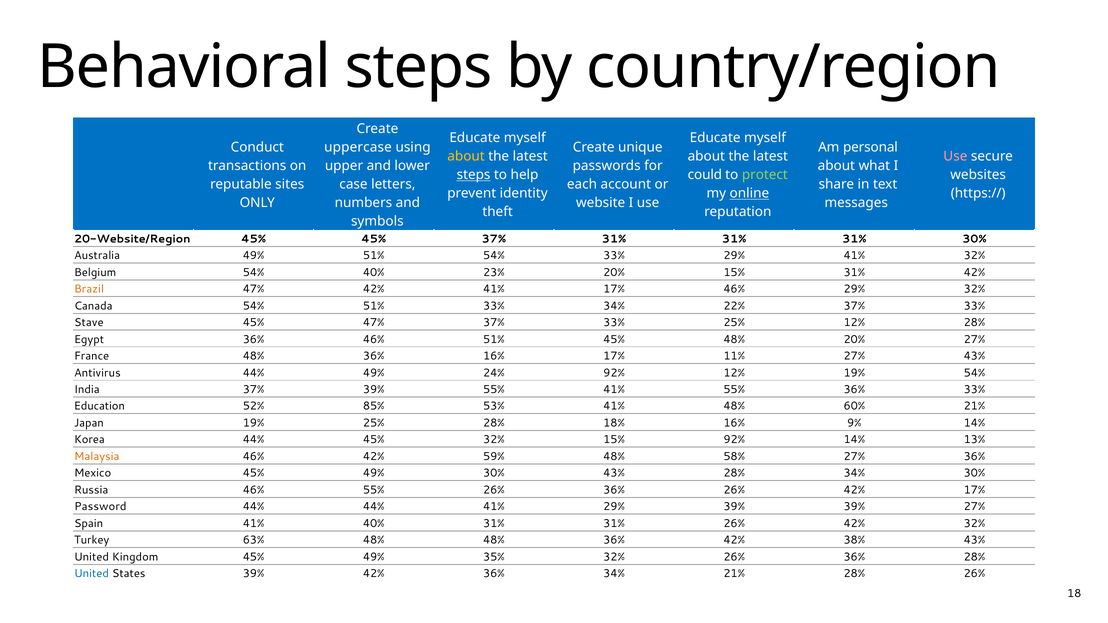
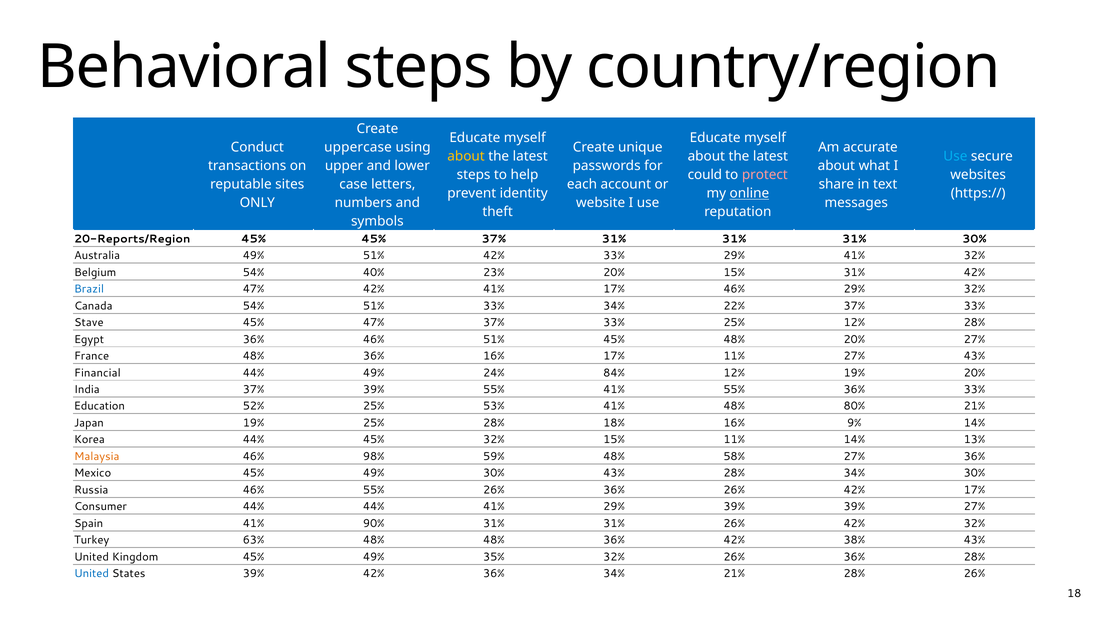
personal: personal -> accurate
Use at (955, 157) colour: pink -> light blue
steps at (474, 175) underline: present -> none
protect colour: light green -> pink
20-Website/Region: 20-Website/Region -> 20-Reports/Region
51% 54%: 54% -> 42%
Brazil colour: orange -> blue
Antivirus: Antivirus -> Financial
24% 92%: 92% -> 84%
19% 54%: 54% -> 20%
52% 85%: 85% -> 25%
60%: 60% -> 80%
15% 92%: 92% -> 11%
46% 42%: 42% -> 98%
Password: Password -> Consumer
41% 40%: 40% -> 90%
